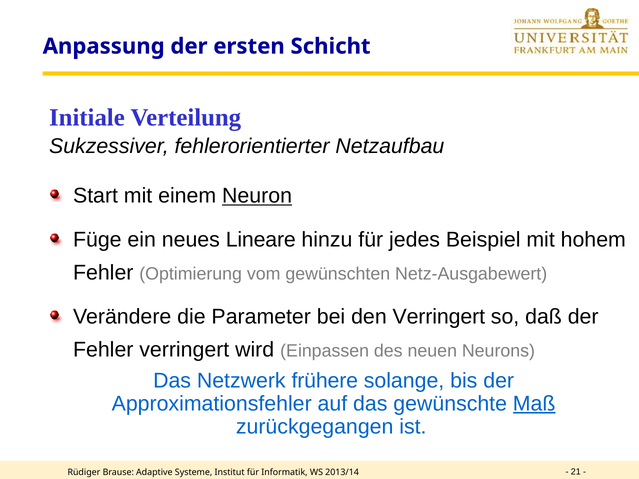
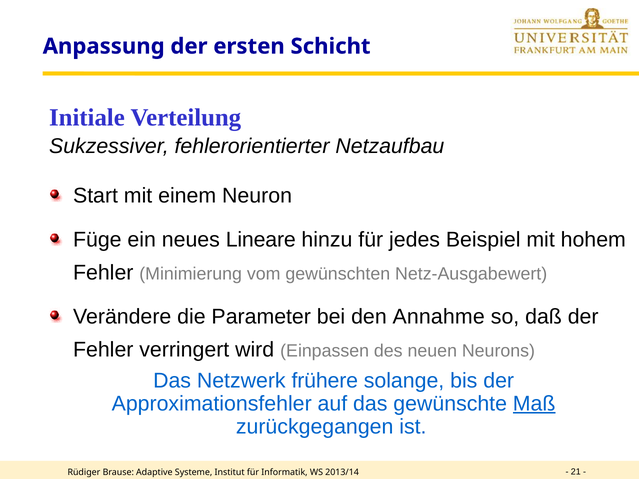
Neuron underline: present -> none
Optimierung: Optimierung -> Minimierung
den Verringert: Verringert -> Annahme
